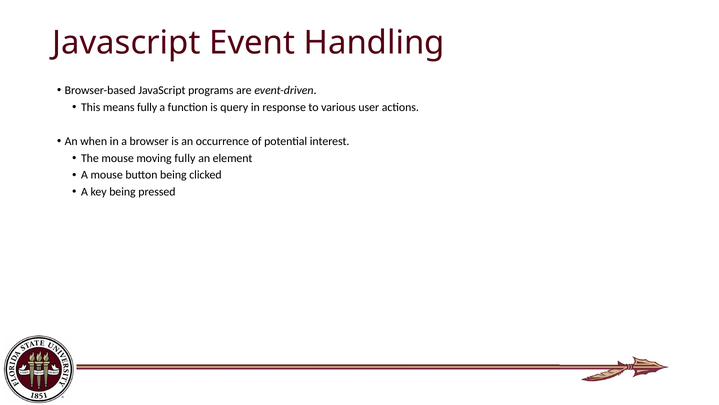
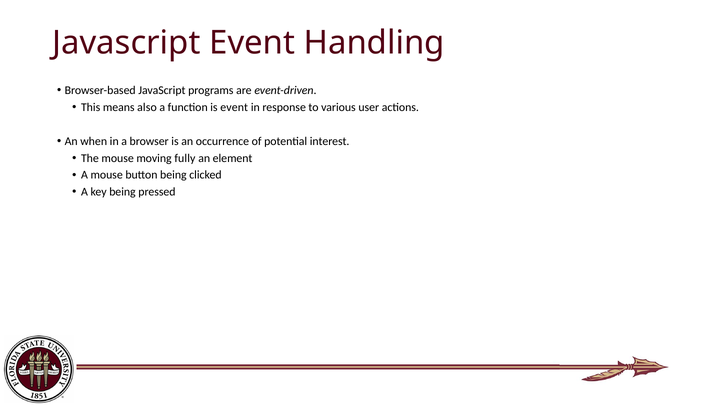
means fully: fully -> also
is query: query -> event
